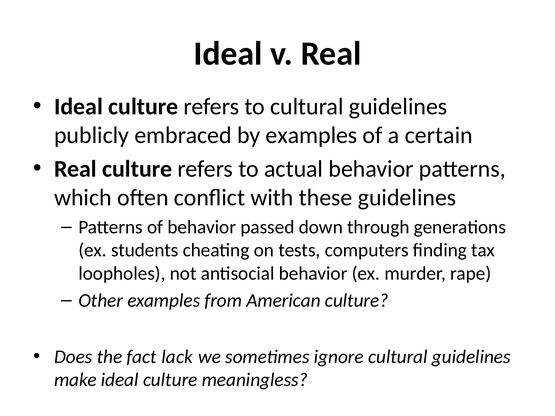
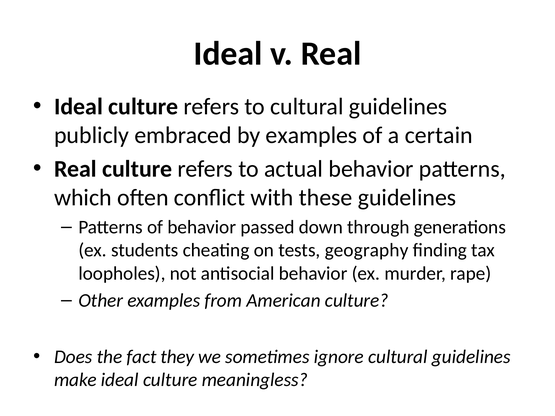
computers: computers -> geography
lack: lack -> they
